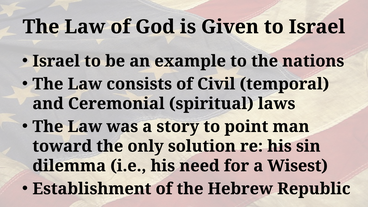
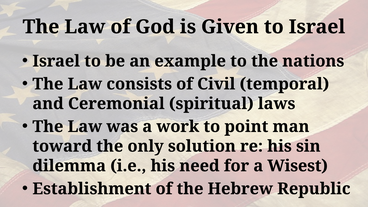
story: story -> work
